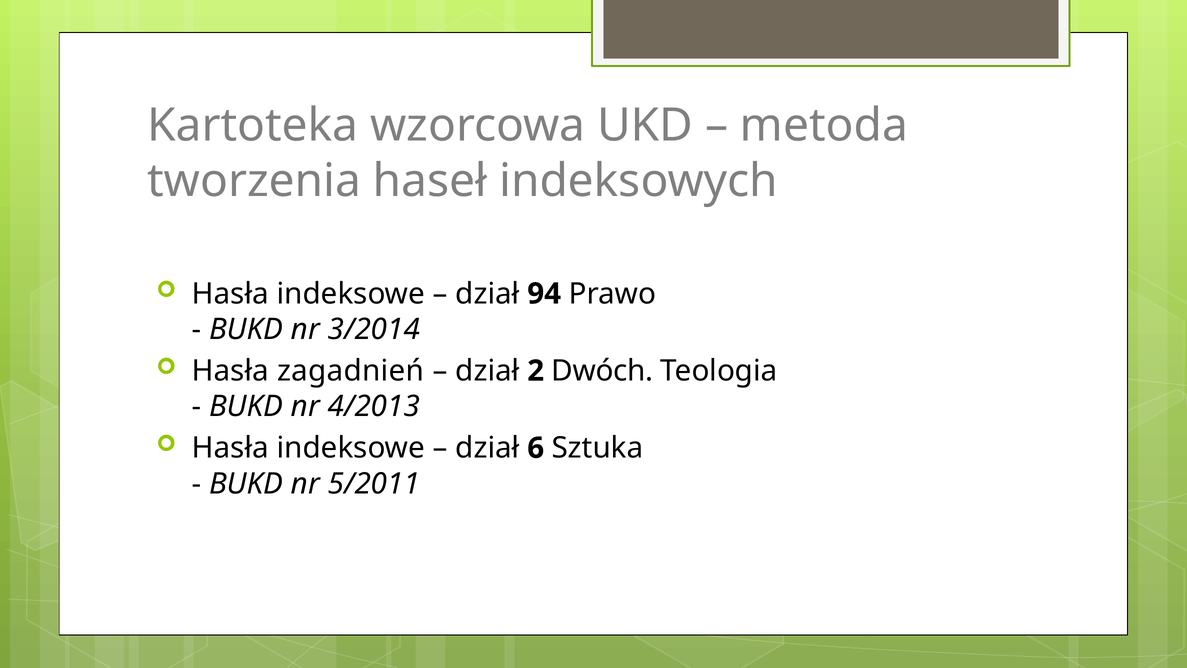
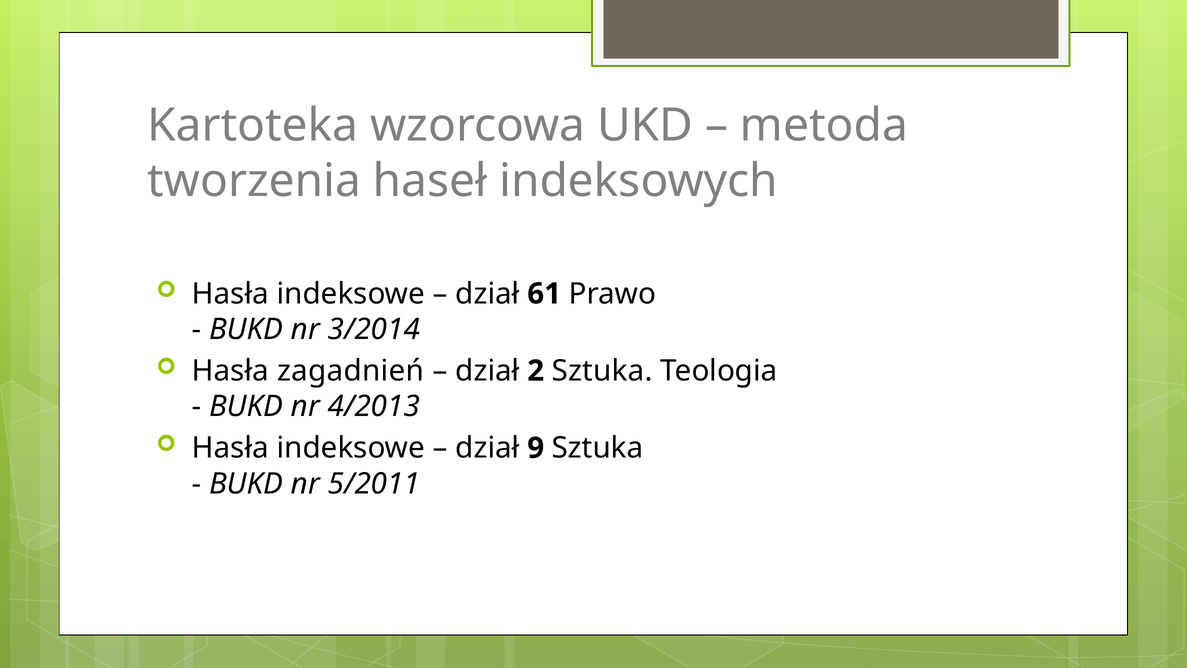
94: 94 -> 61
2 Dwóch: Dwóch -> Sztuka
6: 6 -> 9
